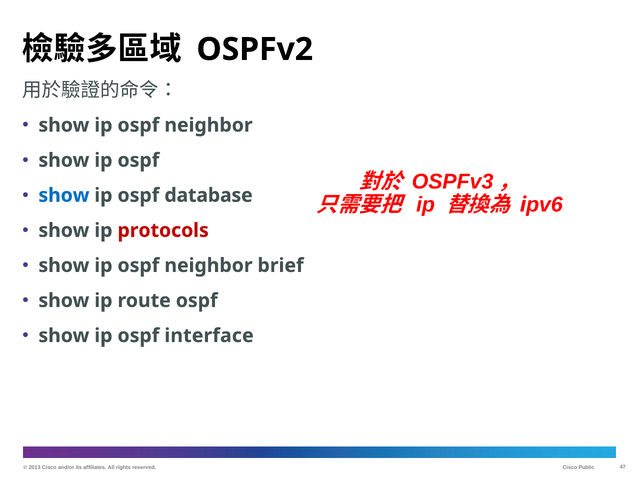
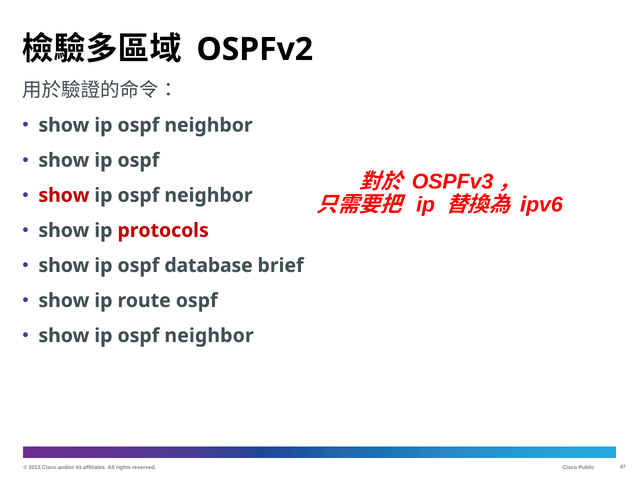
show at (64, 195) colour: blue -> red
database at (209, 195): database -> neighbor
neighbor at (208, 265): neighbor -> database
interface at (209, 335): interface -> neighbor
